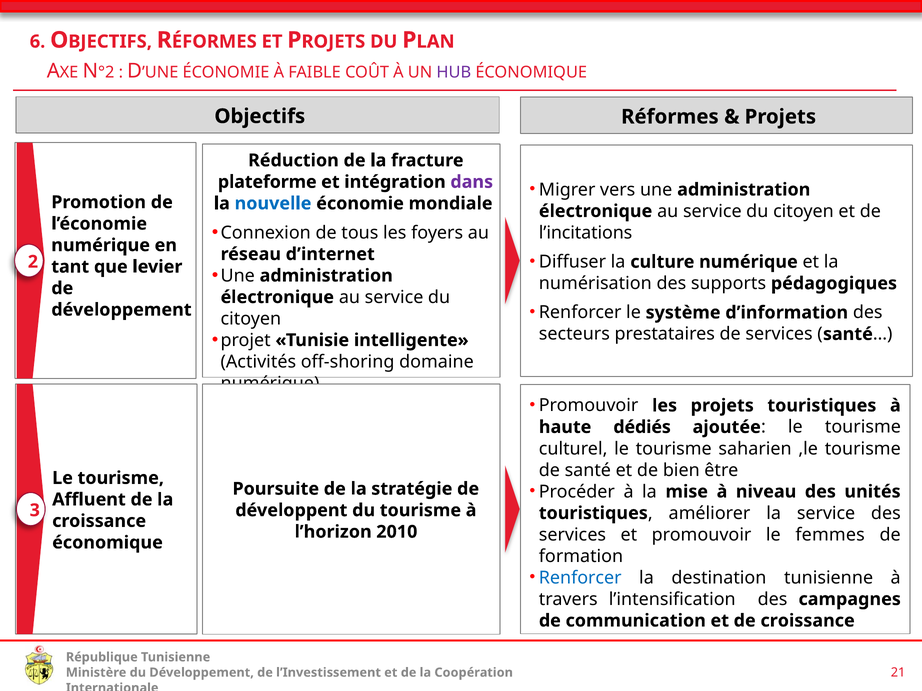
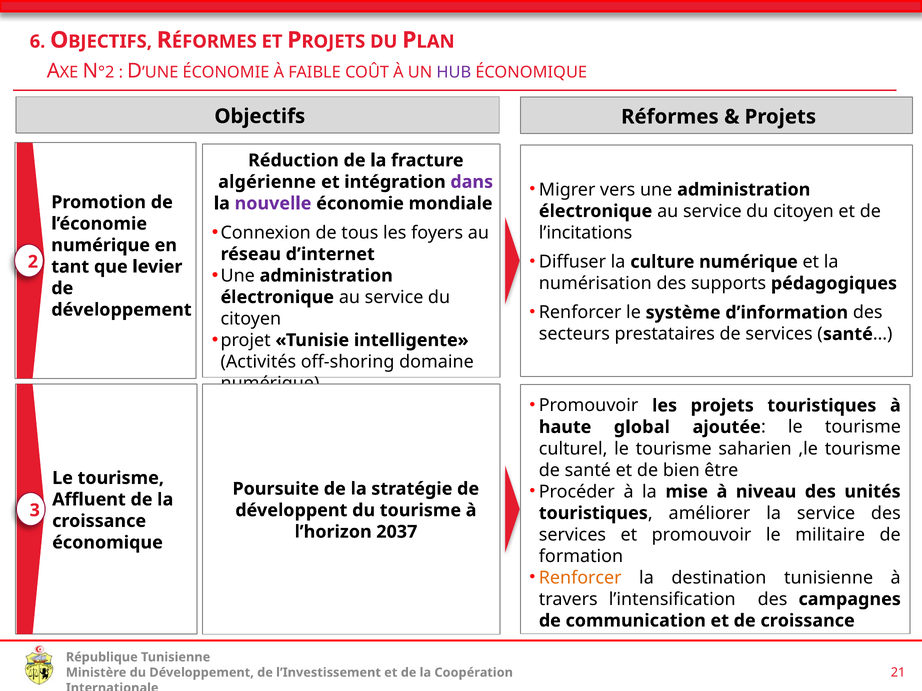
plateforme: plateforme -> algérienne
nouvelle colour: blue -> purple
dédiés: dédiés -> global
2010: 2010 -> 2037
femmes: femmes -> militaire
Renforcer at (580, 578) colour: blue -> orange
